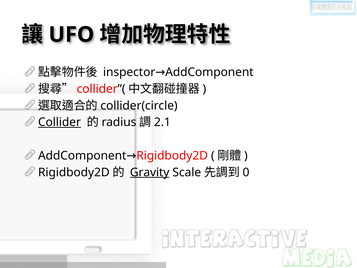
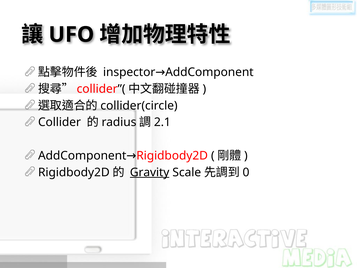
Collider underline: present -> none
